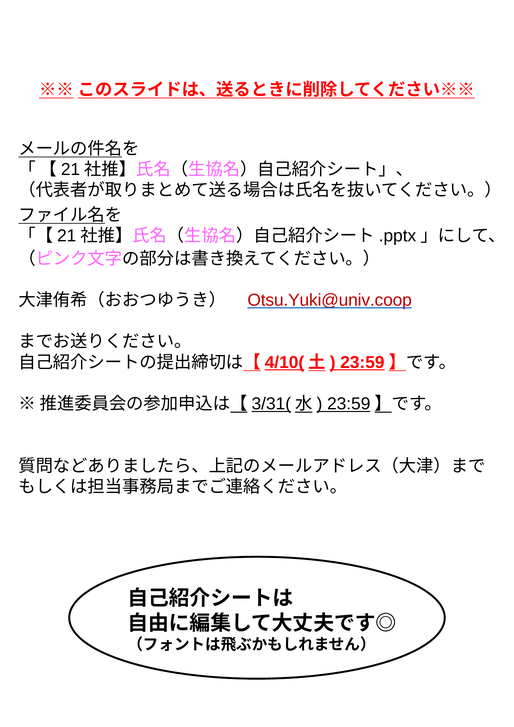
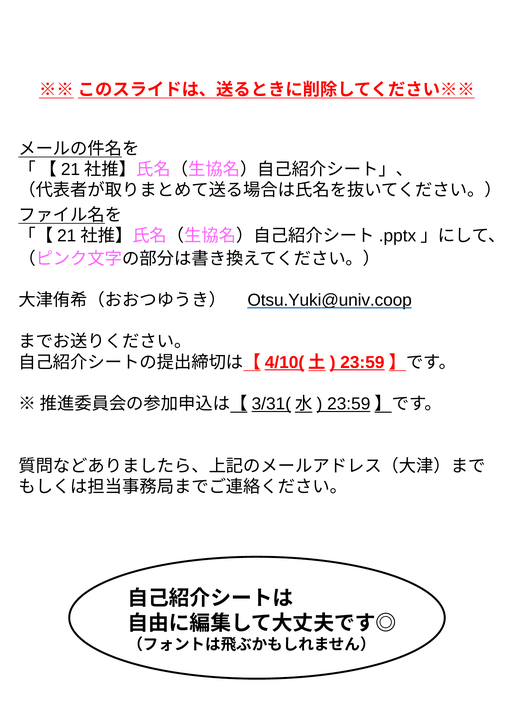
Otsu.Yuki@univ.coop colour: red -> black
